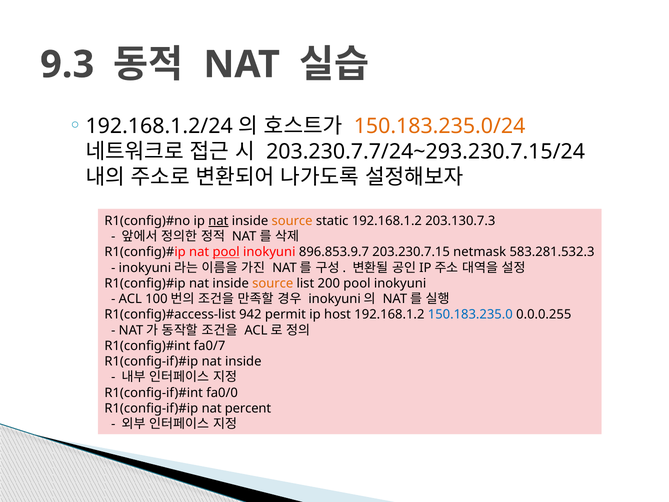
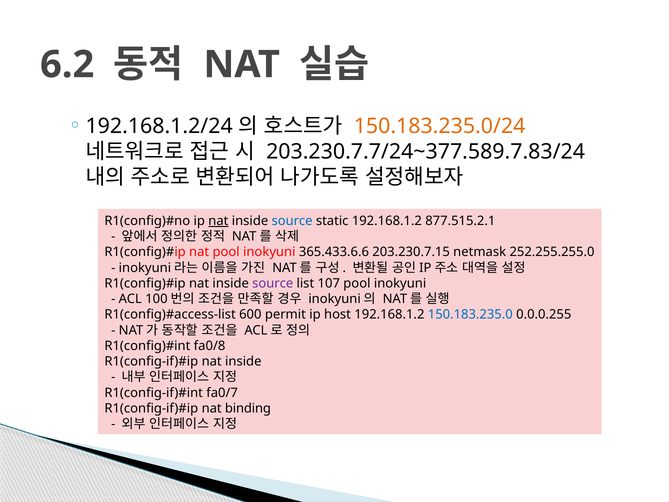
9.3: 9.3 -> 6.2
203.230.7.7/24~293.230.7.15/24: 203.230.7.7/24~293.230.7.15/24 -> 203.230.7.7/24~377.589.7.83/24
source at (292, 221) colour: orange -> blue
203.130.7.3: 203.130.7.3 -> 877.515.2.1
pool at (226, 252) underline: present -> none
896.853.9.7: 896.853.9.7 -> 365.433.6.6
583.281.532.3: 583.281.532.3 -> 252.255.255.0
source at (273, 283) colour: orange -> purple
200: 200 -> 107
942: 942 -> 600
fa0/7: fa0/7 -> fa0/8
fa0/0: fa0/0 -> fa0/7
percent: percent -> binding
